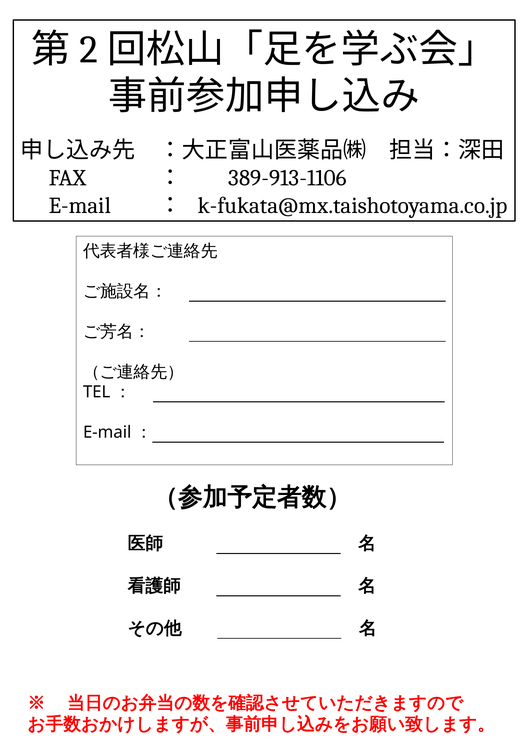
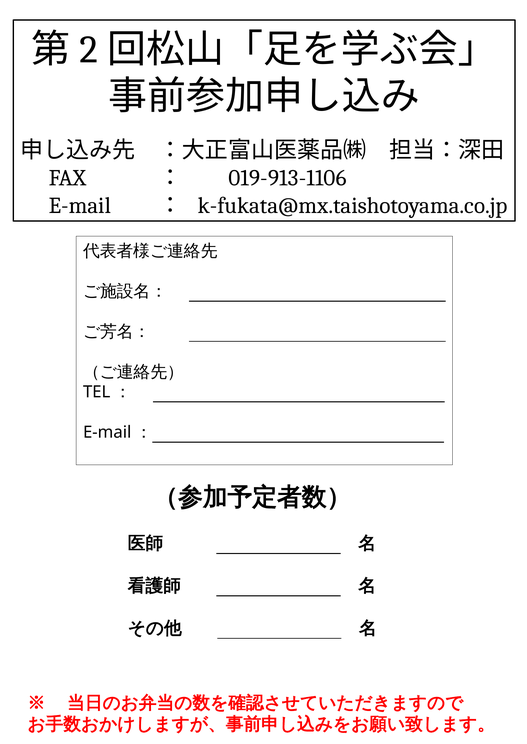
389-913-1106: 389-913-1106 -> 019-913-1106
